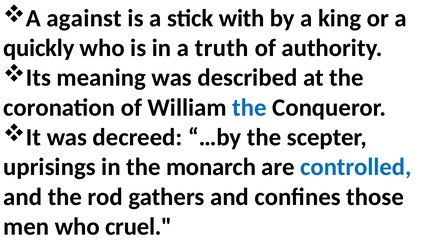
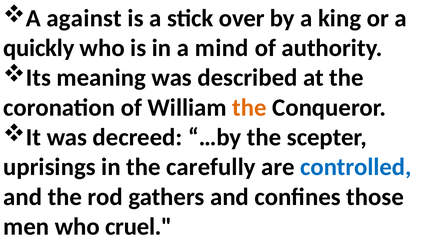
with: with -> over
truth: truth -> mind
the at (249, 108) colour: blue -> orange
monarch: monarch -> carefully
